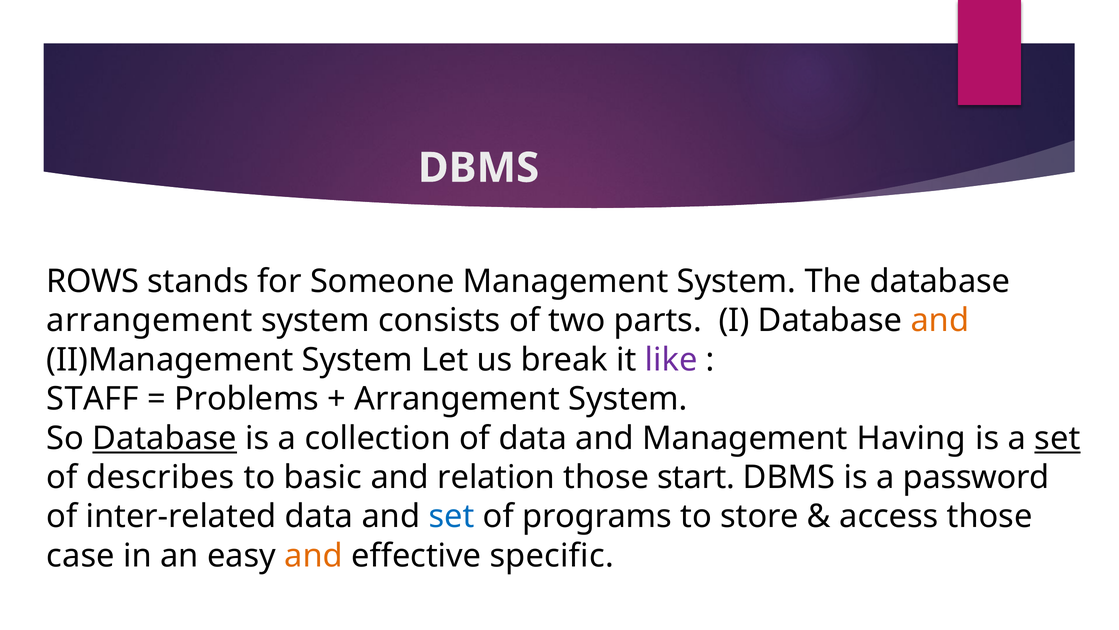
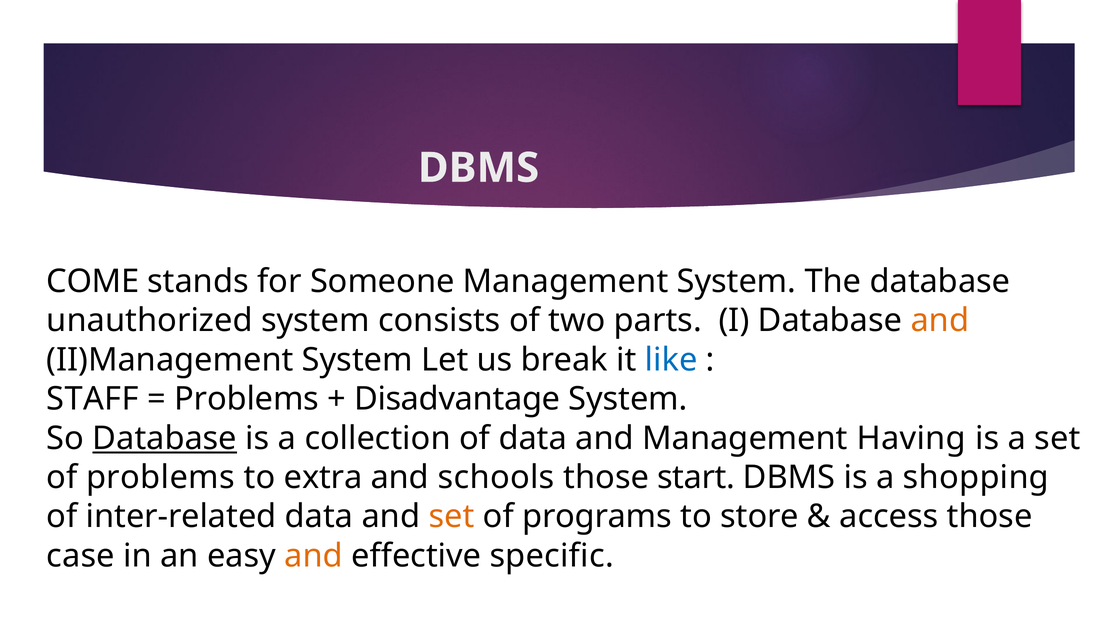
ROWS: ROWS -> COME
arrangement at (149, 320): arrangement -> unauthorized
like colour: purple -> blue
Arrangement at (457, 399): Arrangement -> Disadvantage
set at (1057, 438) underline: present -> none
of describes: describes -> problems
basic: basic -> extra
relation: relation -> schools
password: password -> shopping
set at (452, 516) colour: blue -> orange
